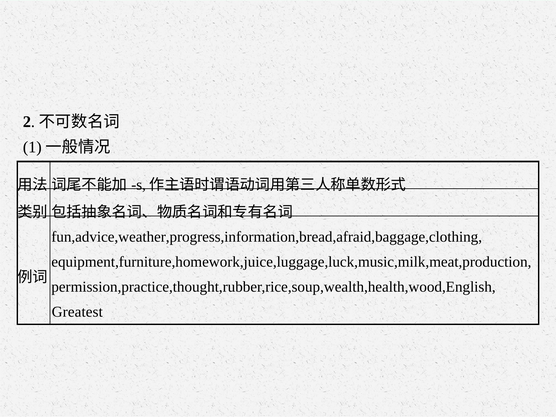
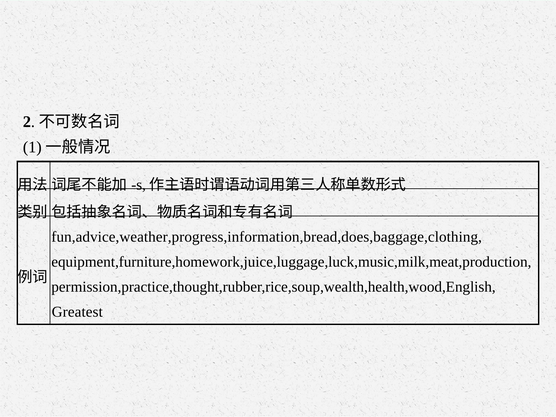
fun,advice,weather,progress,information,bread,afraid,baggage,clothing: fun,advice,weather,progress,information,bread,afraid,baggage,clothing -> fun,advice,weather,progress,information,bread,does,baggage,clothing
